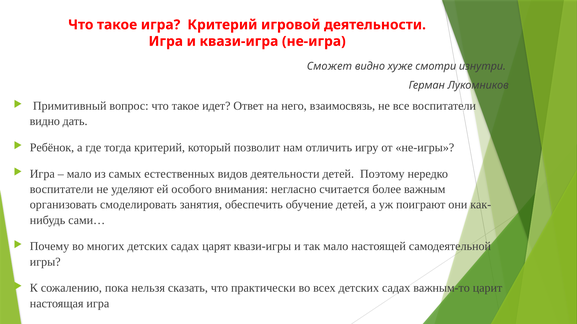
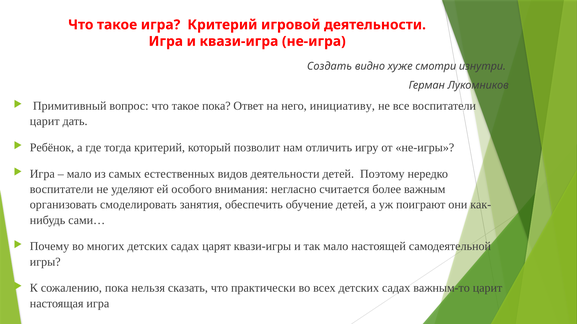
Сможет: Сможет -> Создать
такое идет: идет -> пока
взаимосвязь: взаимосвязь -> инициативу
видно at (45, 122): видно -> царит
